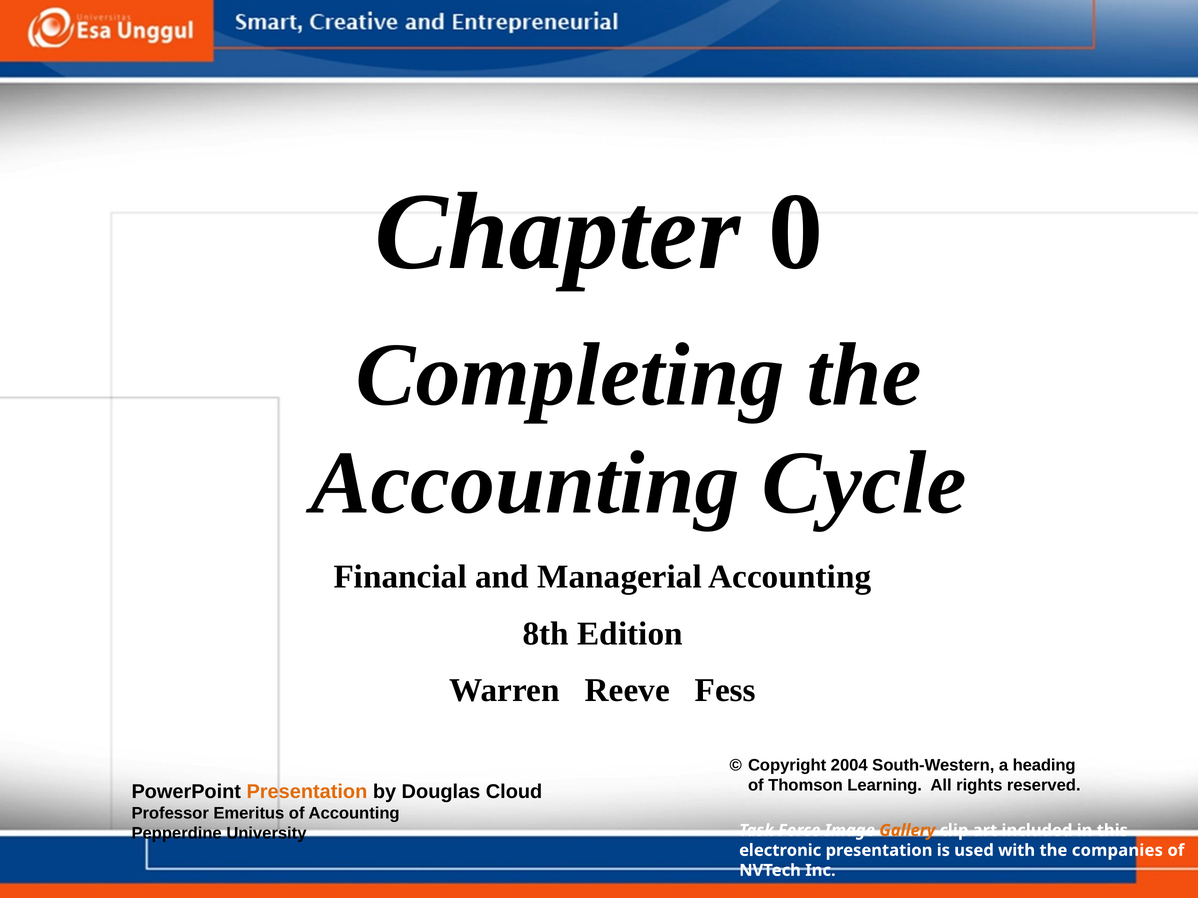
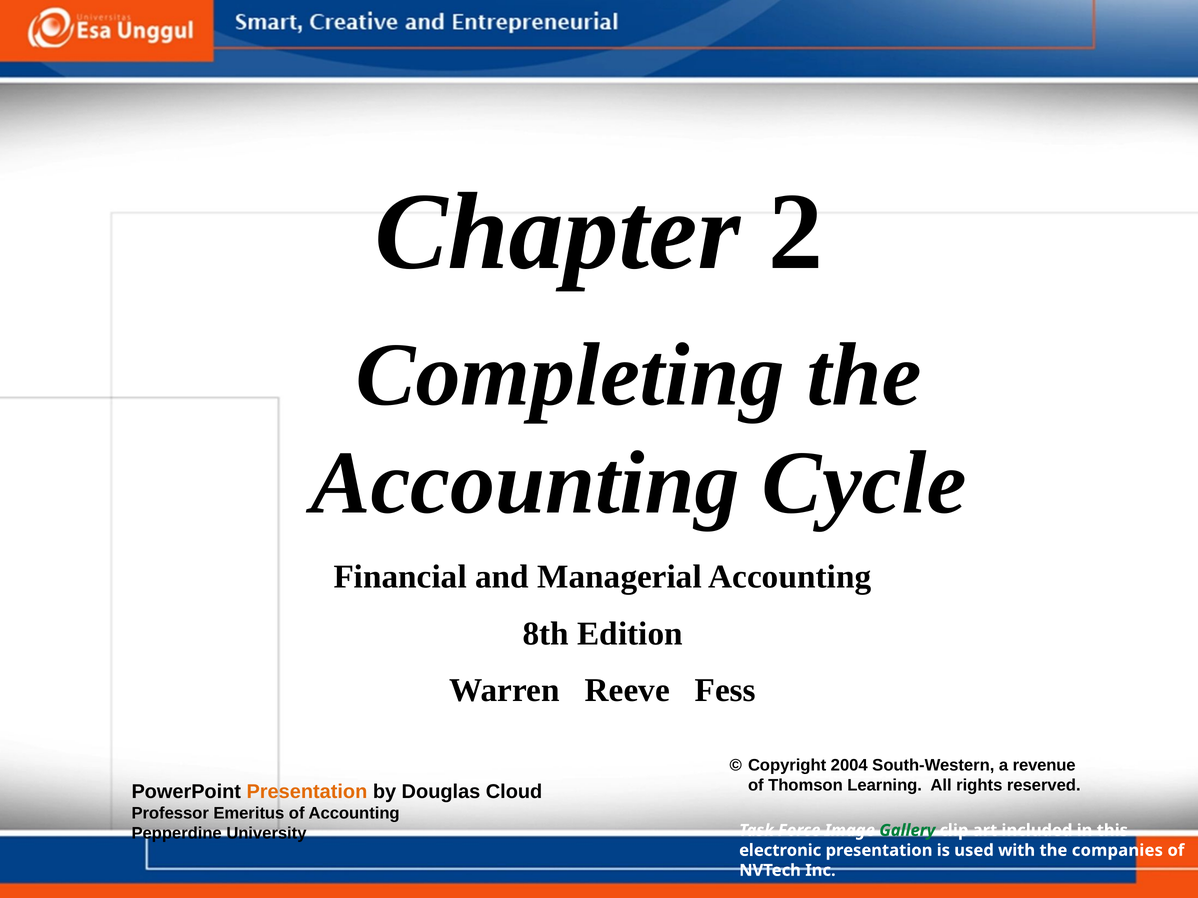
0: 0 -> 2
heading: heading -> revenue
Gallery colour: orange -> green
